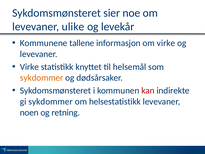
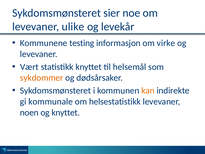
tallene: tallene -> testing
Virke at (29, 67): Virke -> Vært
kan colour: red -> orange
gi sykdommer: sykdommer -> kommunale
og retning: retning -> knyttet
